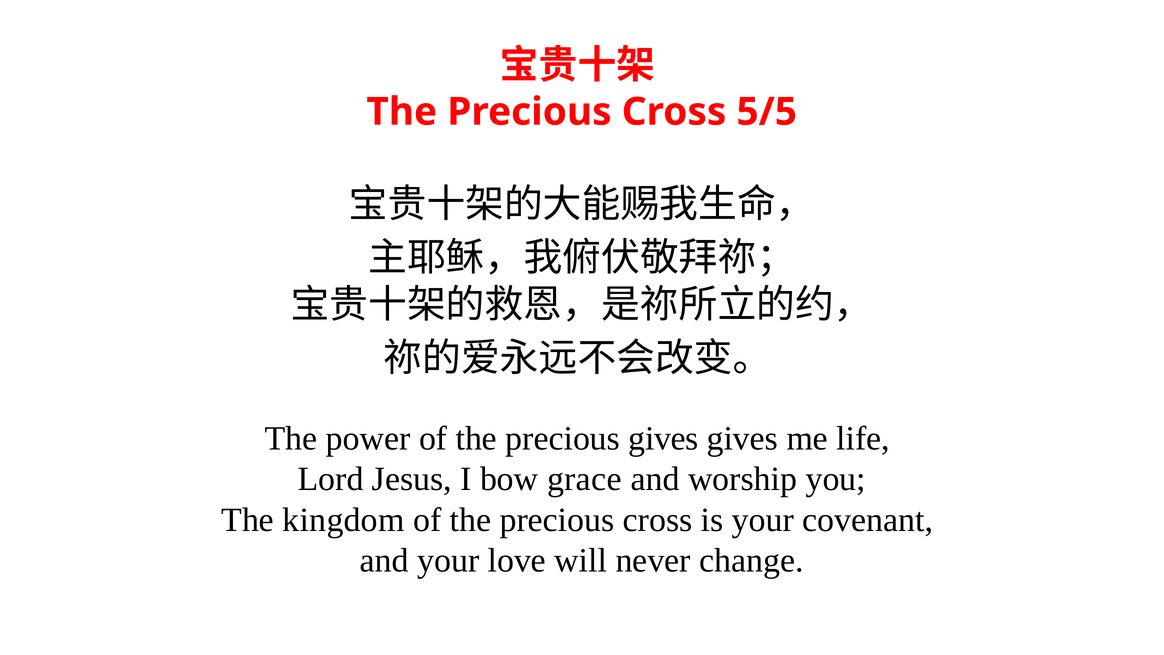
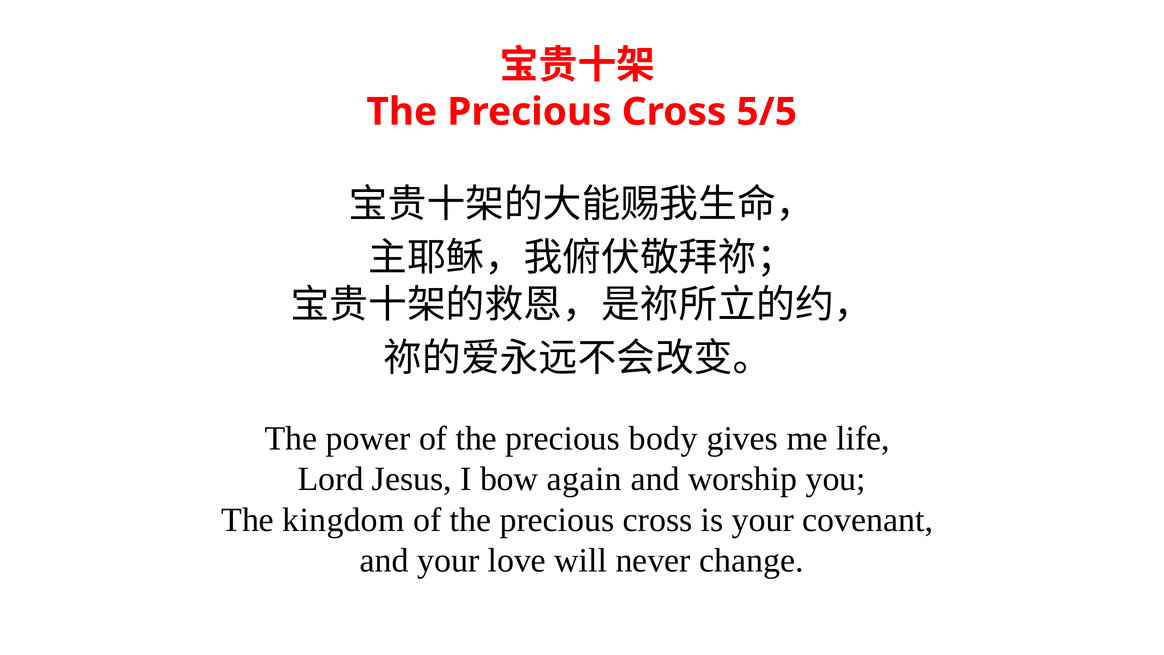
precious gives: gives -> body
grace: grace -> again
